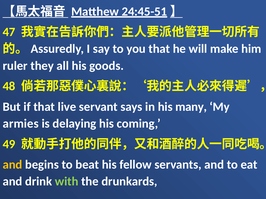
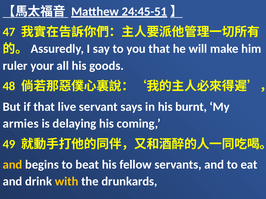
they: they -> your
many: many -> burnt
with colour: light green -> yellow
